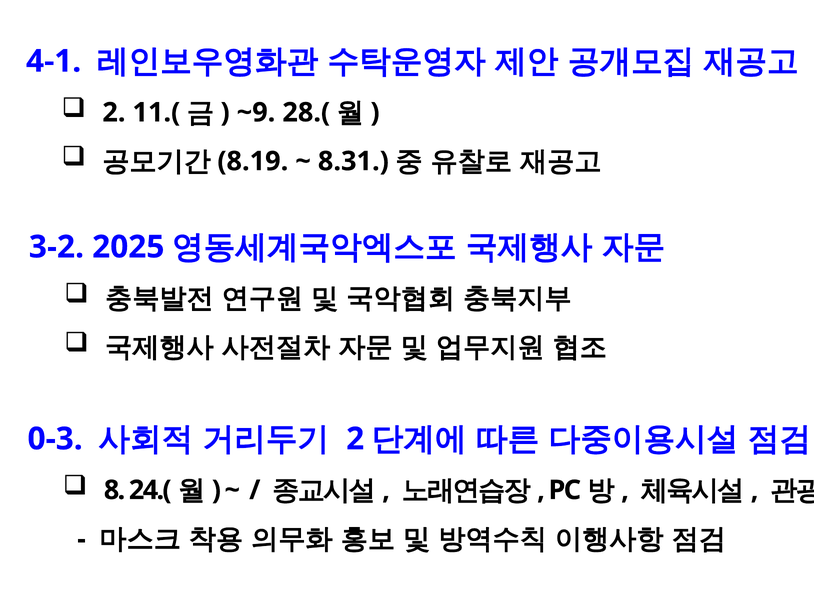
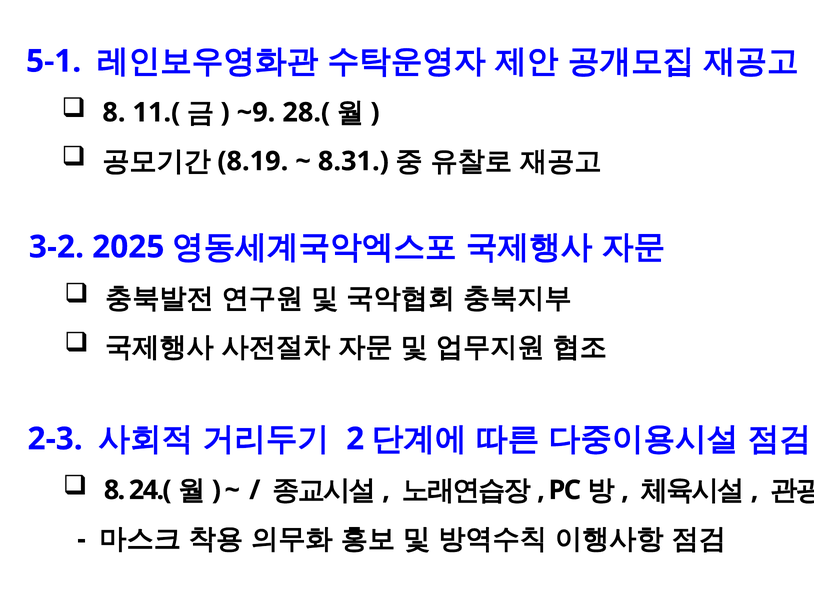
4-1: 4-1 -> 5-1
2 at (114, 113): 2 -> 8
0-3: 0-3 -> 2-3
